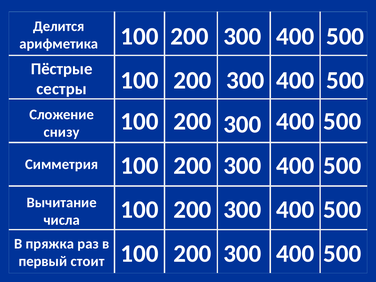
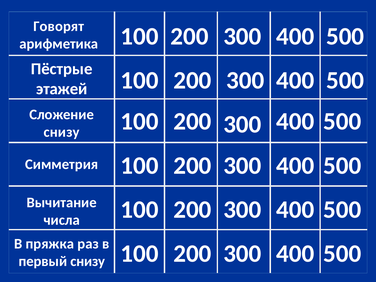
Делится: Делится -> Говорят
сестры: сестры -> этажей
первый стоит: стоит -> снизу
